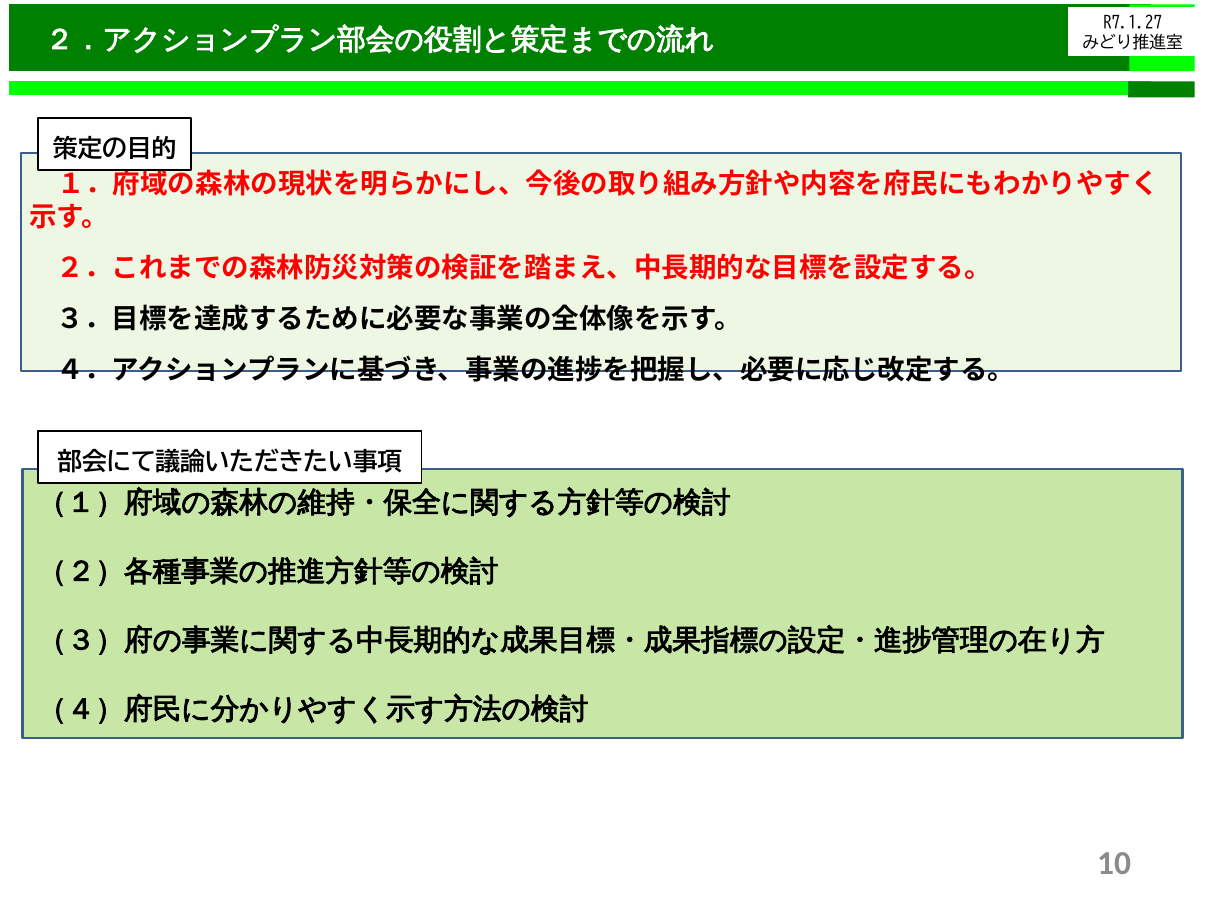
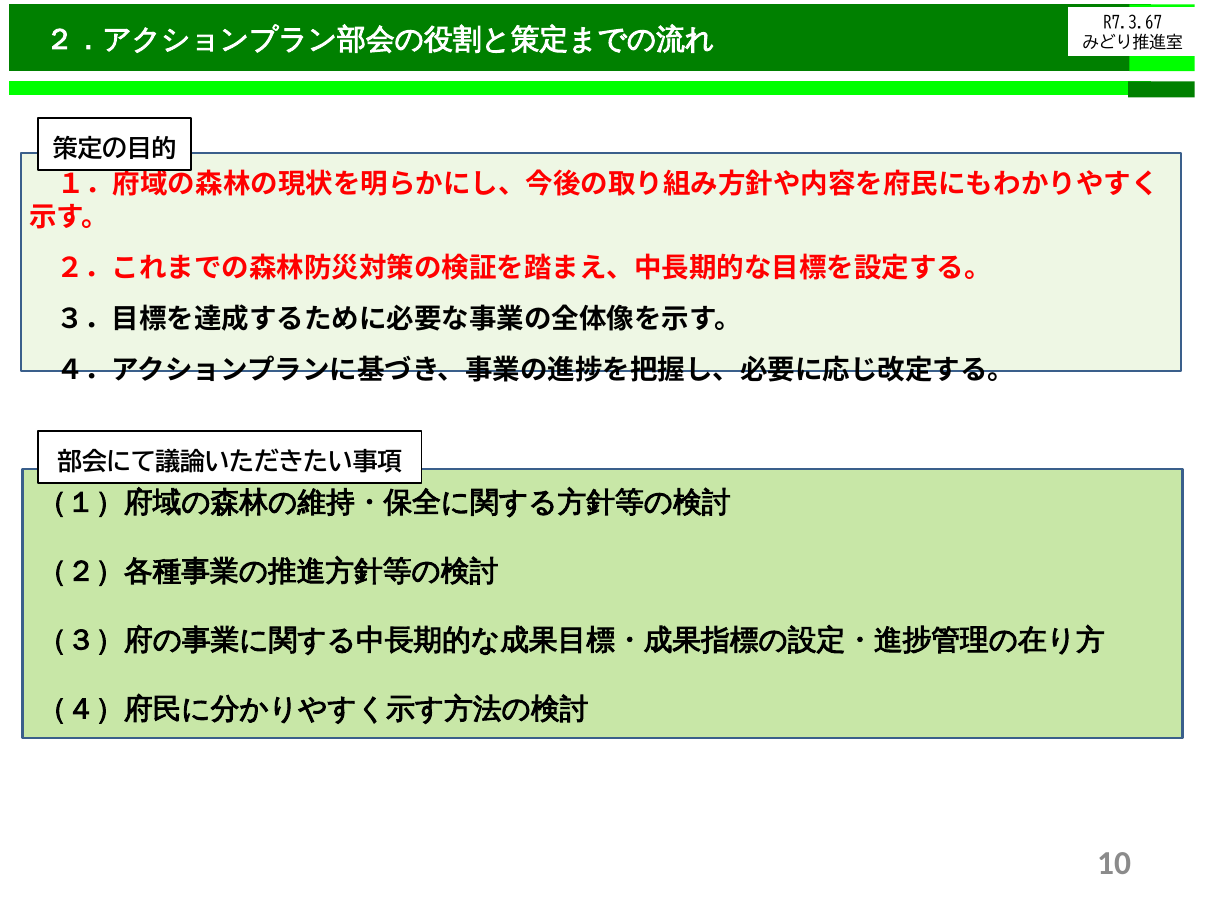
R7.1.27: R7.1.27 -> R7.3.67
